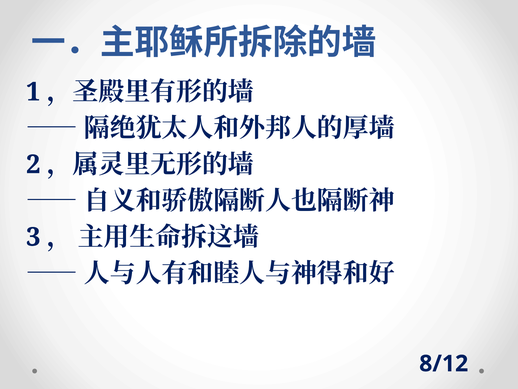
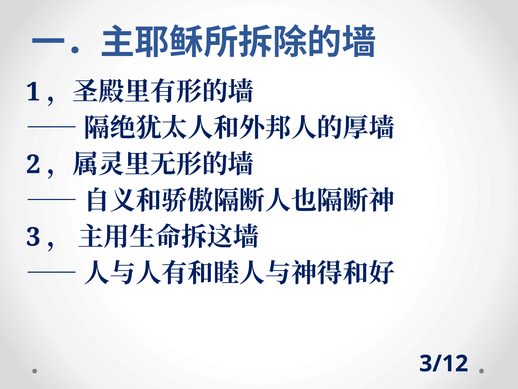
8/12: 8/12 -> 3/12
